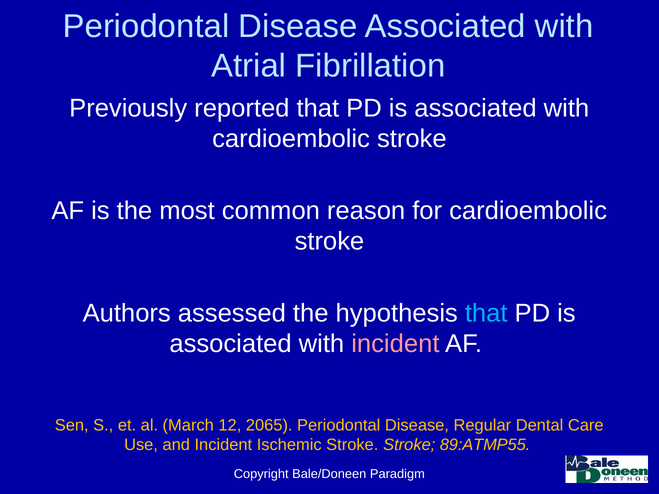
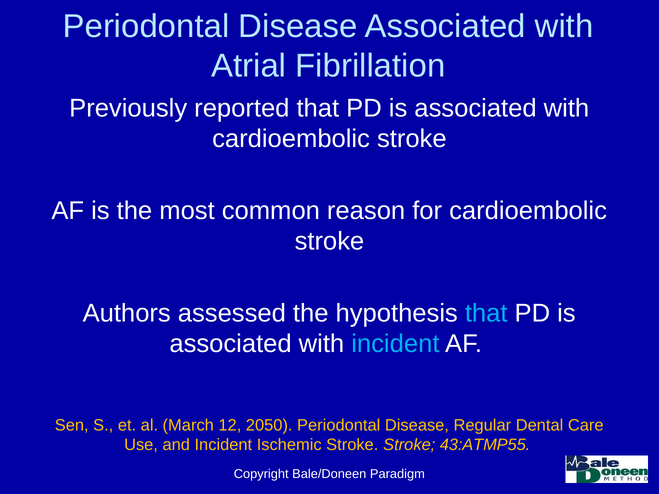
incident at (395, 344) colour: pink -> light blue
2065: 2065 -> 2050
89:ATMP55: 89:ATMP55 -> 43:ATMP55
